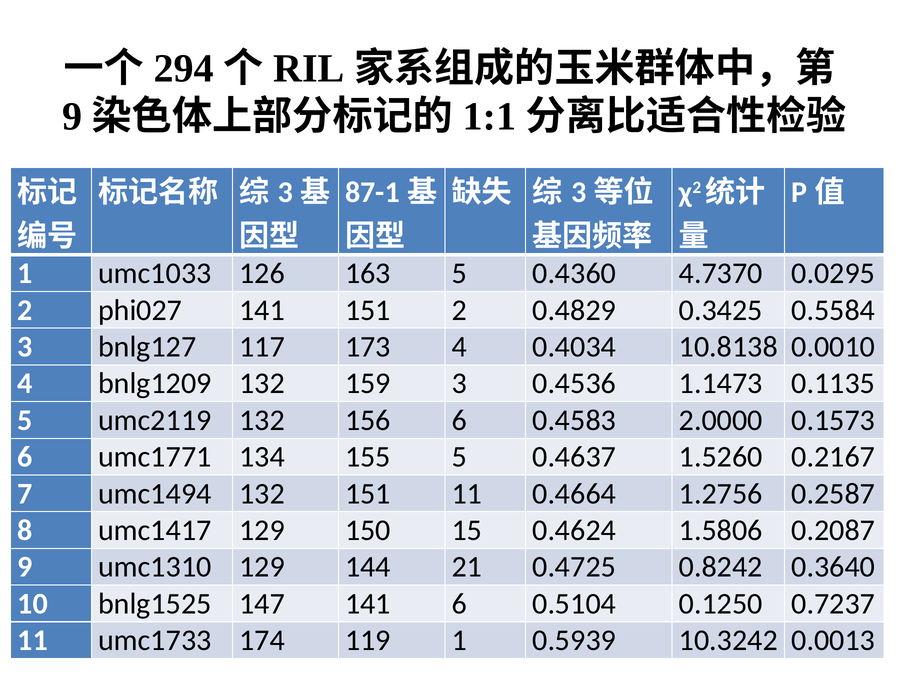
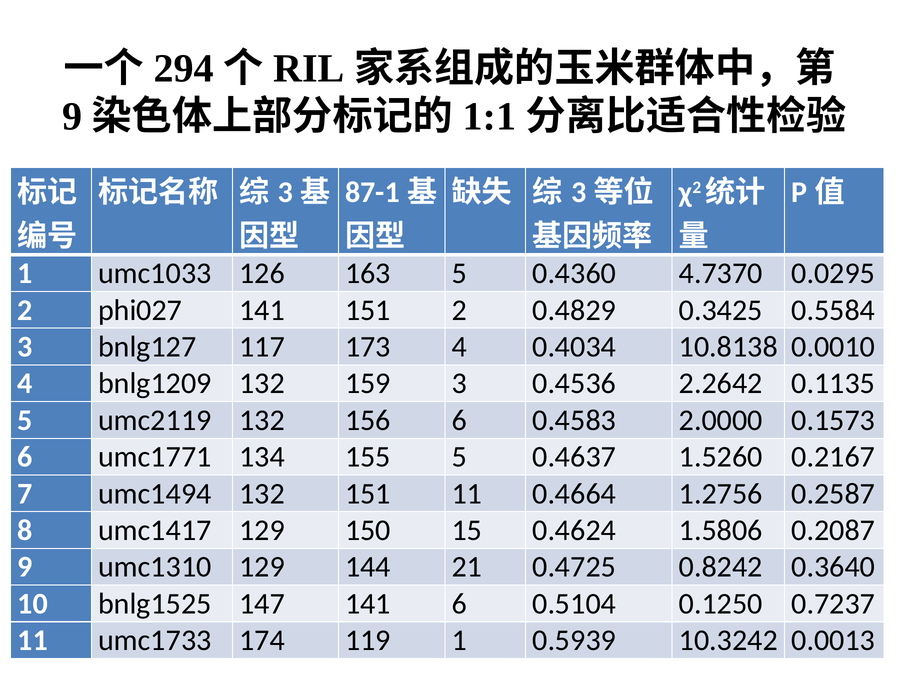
1.1473: 1.1473 -> 2.2642
